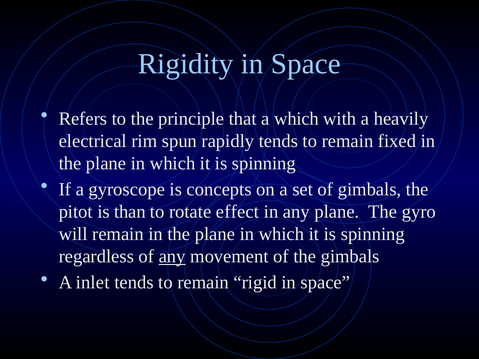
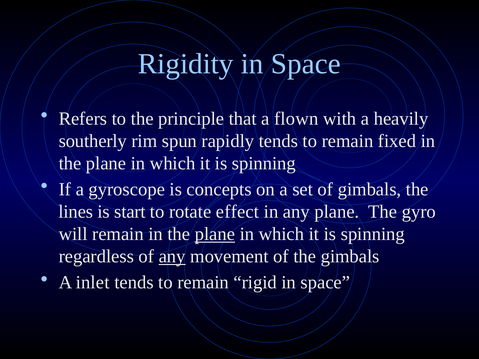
a which: which -> flown
electrical: electrical -> southerly
pitot: pitot -> lines
than: than -> start
plane at (215, 234) underline: none -> present
